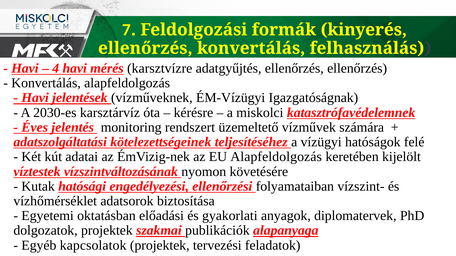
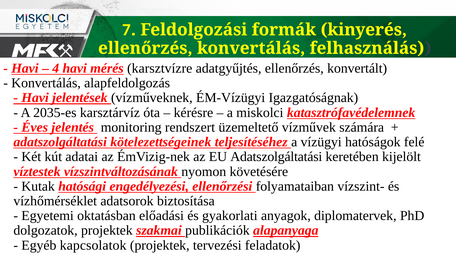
ellenőrzés at (357, 68): ellenőrzés -> konvertált
2030-es: 2030-es -> 2035-es
EU Alapfeldolgozás: Alapfeldolgozás -> Adatszolgáltatási
